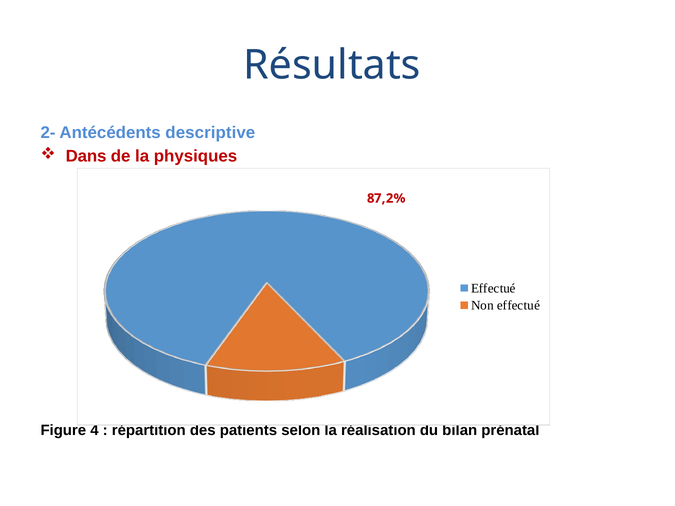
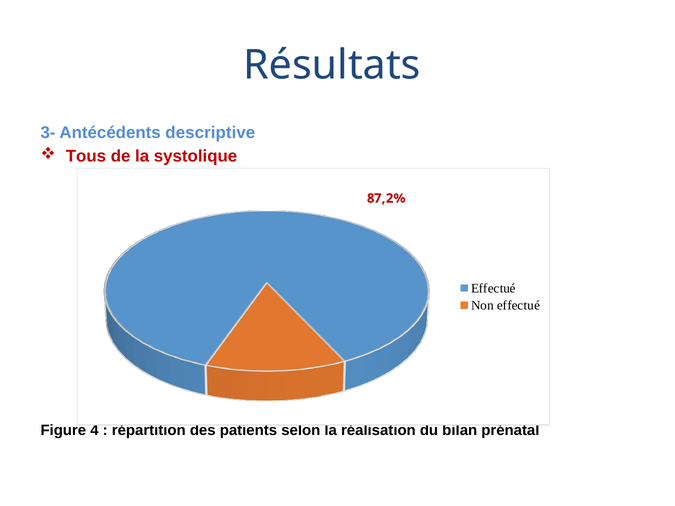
2-: 2- -> 3-
Dans: Dans -> Tous
physiques: physiques -> systolique
